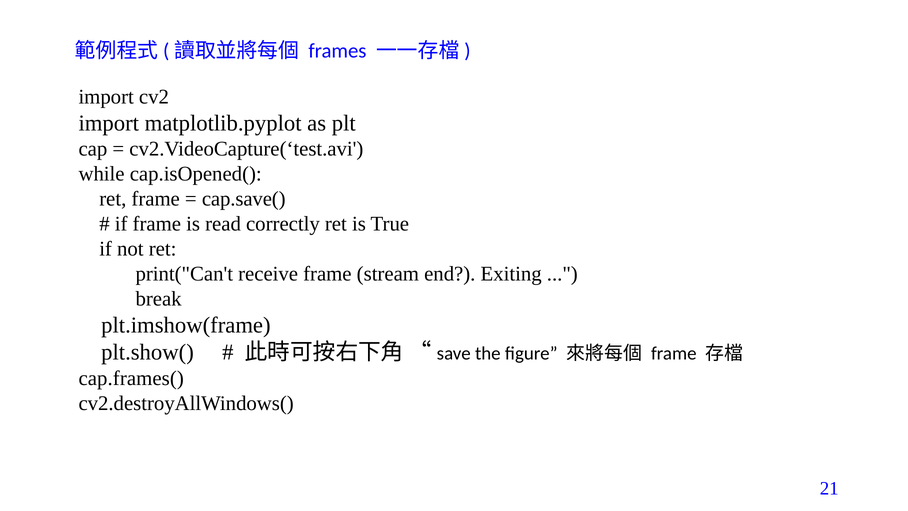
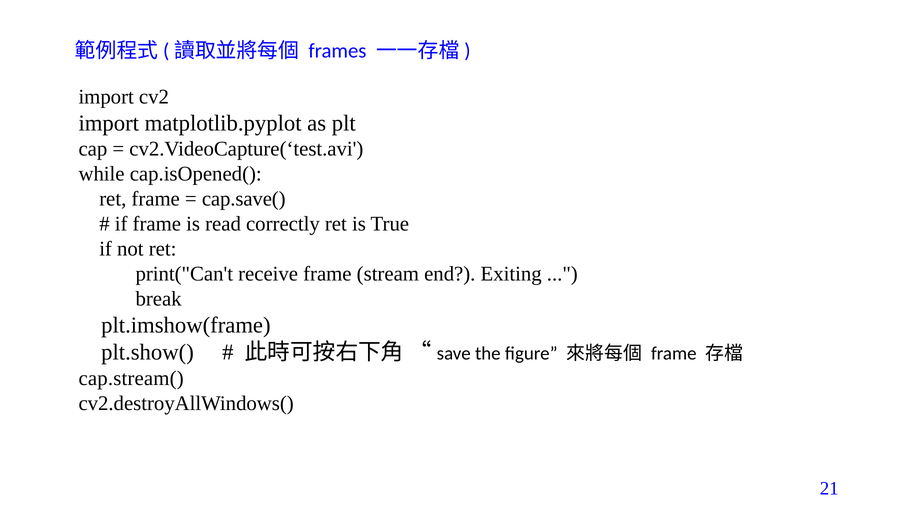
cap.frames(: cap.frames( -> cap.stream(
